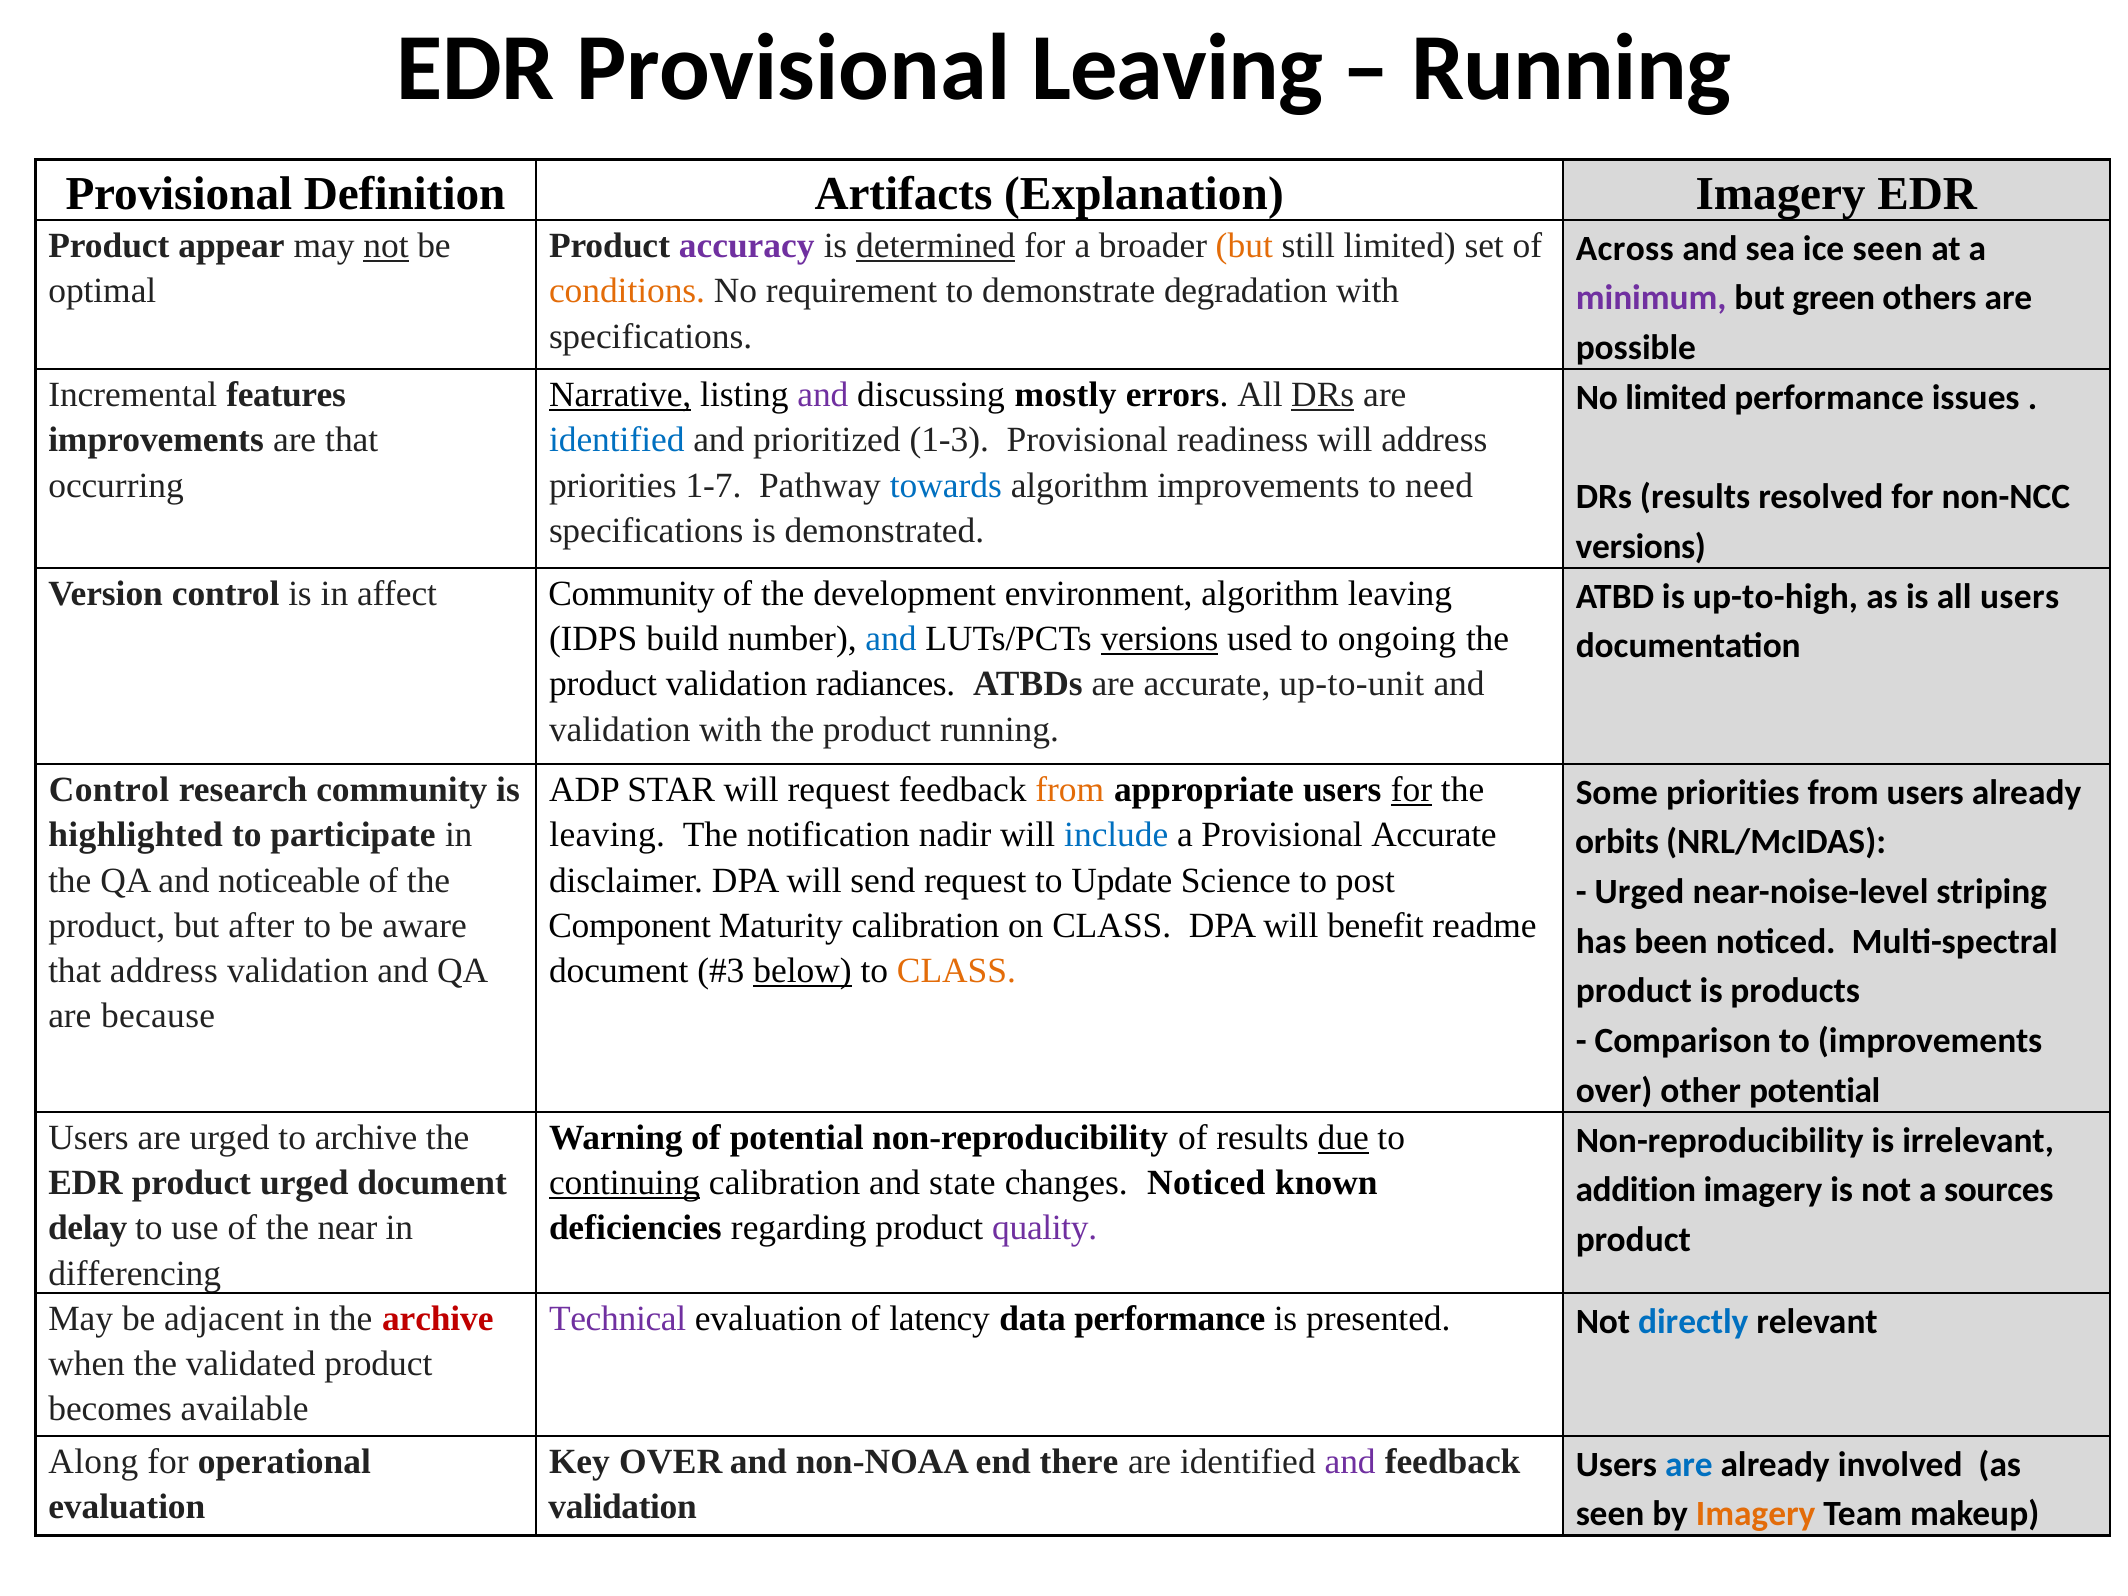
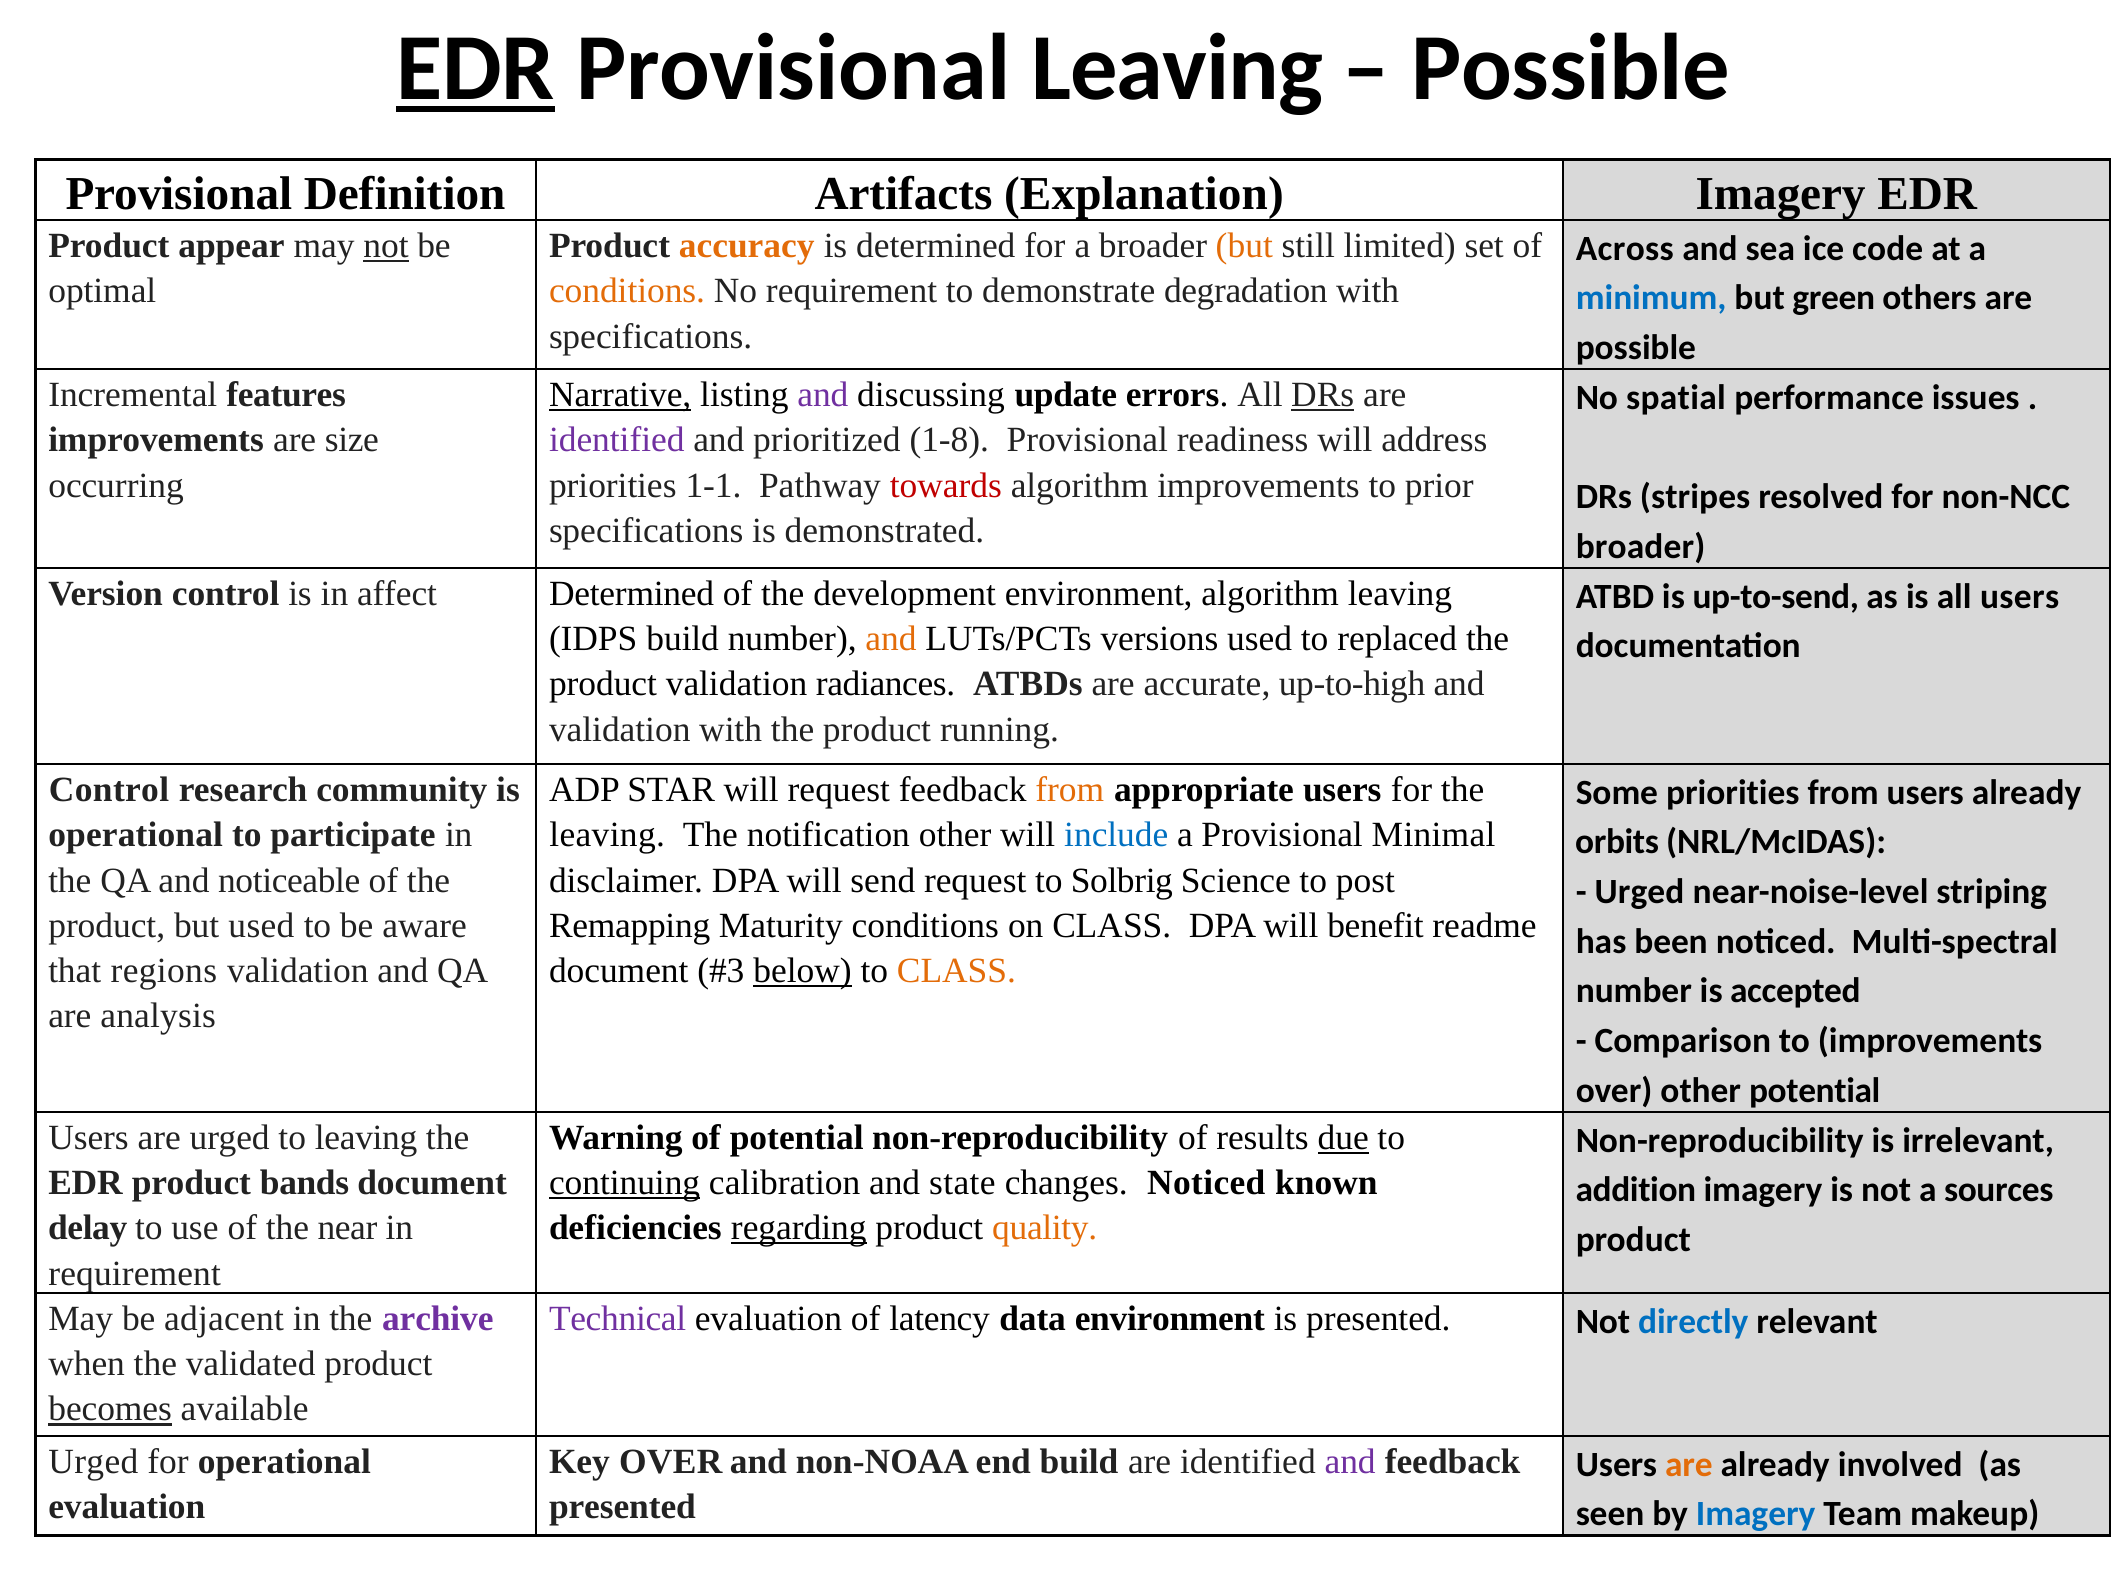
EDR at (476, 69) underline: none -> present
Running at (1571, 69): Running -> Possible
accuracy colour: purple -> orange
determined at (936, 246) underline: present -> none
ice seen: seen -> code
minimum colour: purple -> blue
mostly: mostly -> update
No limited: limited -> spatial
are that: that -> size
identified at (617, 440) colour: blue -> purple
1-3: 1-3 -> 1-8
1-7: 1-7 -> 1-1
towards colour: blue -> red
need: need -> prior
DRs results: results -> stripes
versions at (1641, 547): versions -> broader
affect Community: Community -> Determined
up-to-high: up-to-high -> up-to-send
and at (891, 639) colour: blue -> orange
versions at (1159, 639) underline: present -> none
ongoing: ongoing -> replaced
up-to-unit: up-to-unit -> up-to-high
for at (1412, 790) underline: present -> none
highlighted at (136, 835): highlighted -> operational
notification nadir: nadir -> other
Provisional Accurate: Accurate -> Minimal
Update: Update -> Solbrig
but after: after -> used
Component: Component -> Remapping
Maturity calibration: calibration -> conditions
that address: address -> regions
product at (1634, 991): product -> number
products: products -> accepted
because: because -> analysis
to archive: archive -> leaving
product urged: urged -> bands
regarding underline: none -> present
quality colour: purple -> orange
differencing at (135, 1273): differencing -> requirement
archive at (438, 1319) colour: red -> purple
data performance: performance -> environment
becomes underline: none -> present
Along at (93, 1462): Along -> Urged
end there: there -> build
are at (1689, 1464) colour: blue -> orange
validation at (623, 1507): validation -> presented
Imagery at (1756, 1514) colour: orange -> blue
